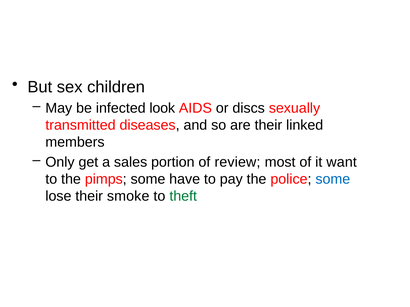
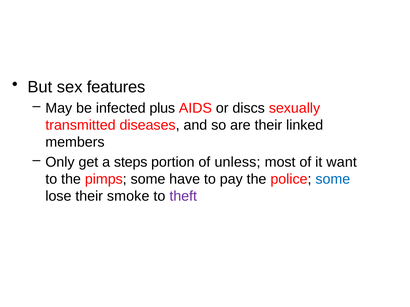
children: children -> features
look: look -> plus
sales: sales -> steps
review: review -> unless
theft colour: green -> purple
